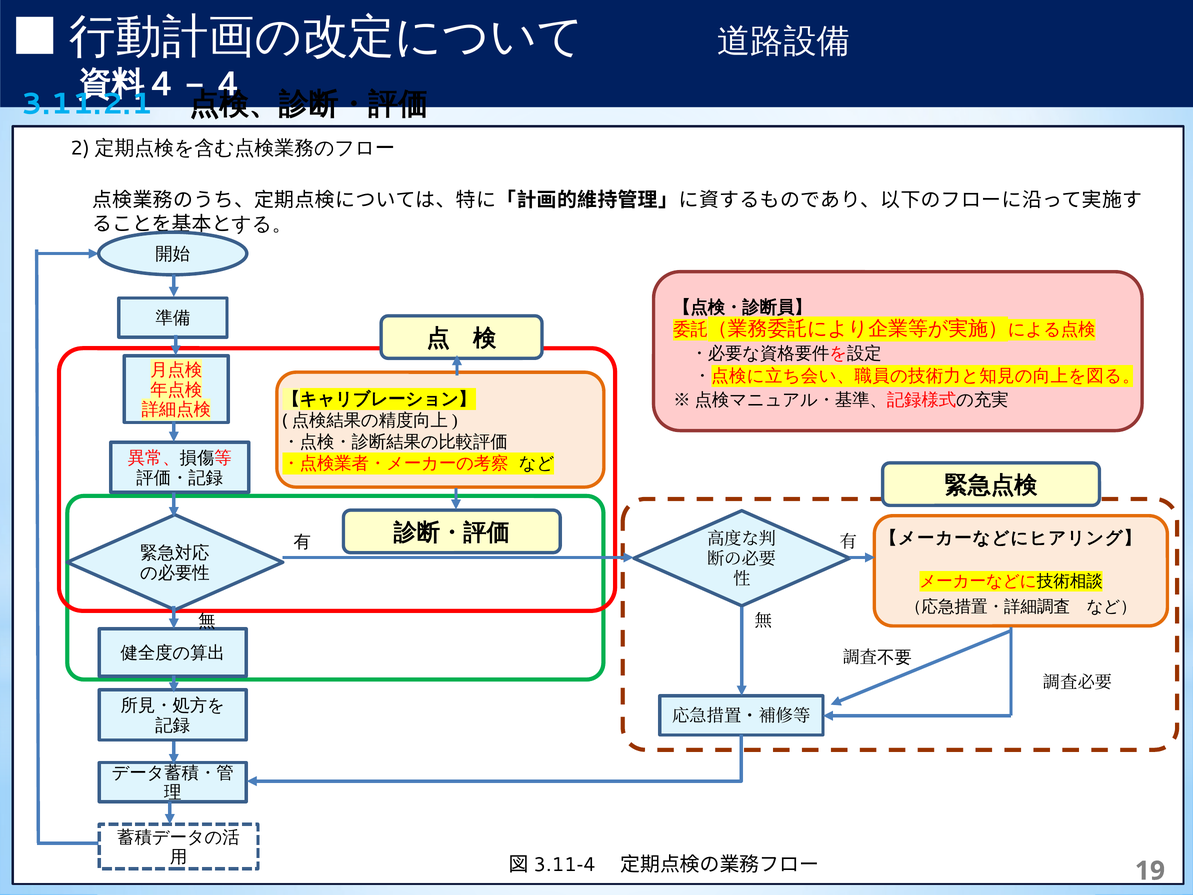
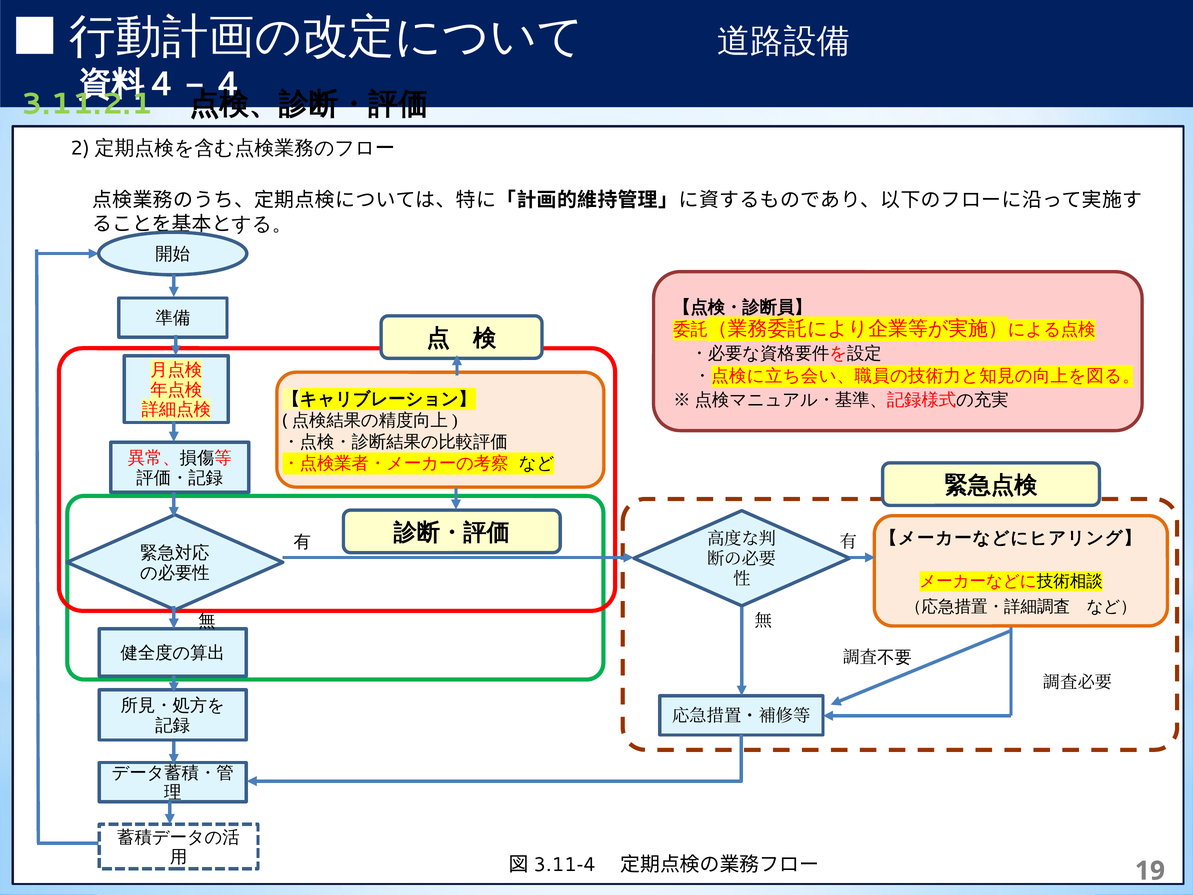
3.11.2.1 colour: light blue -> light green
